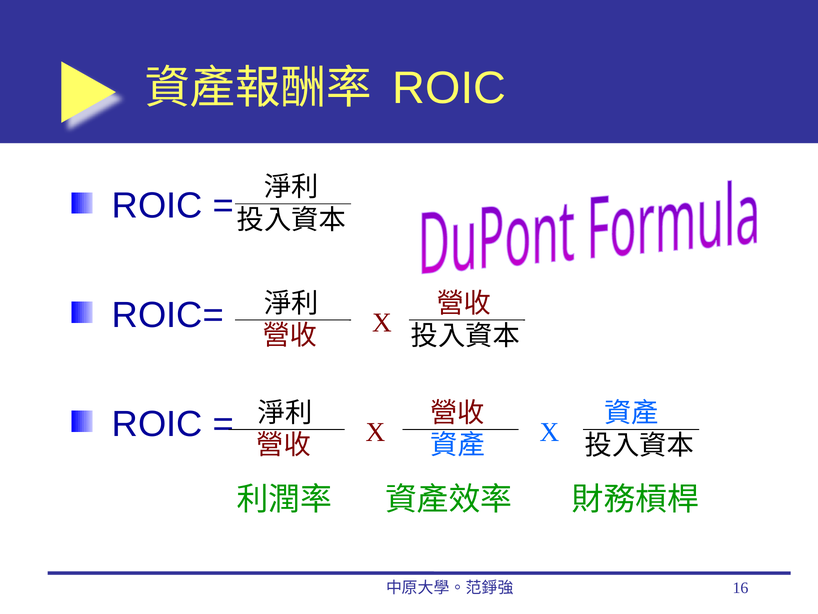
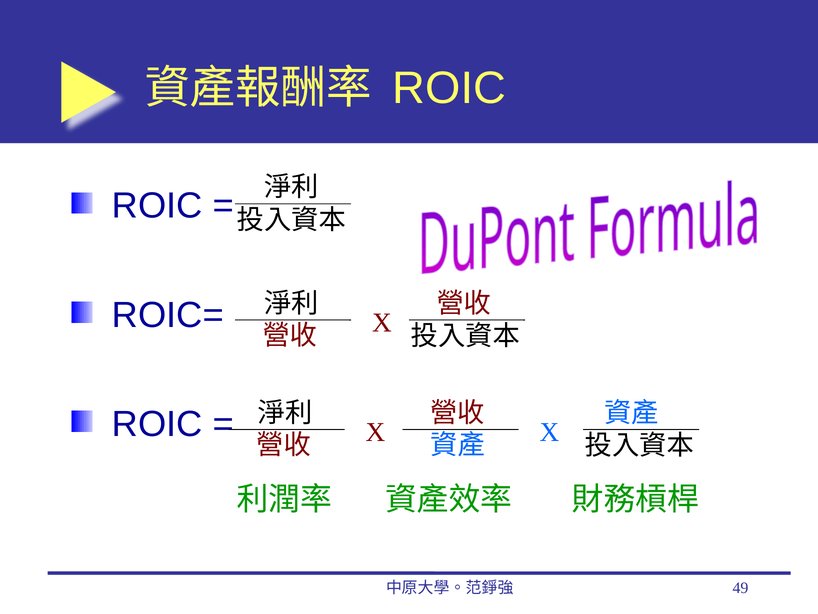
16: 16 -> 49
